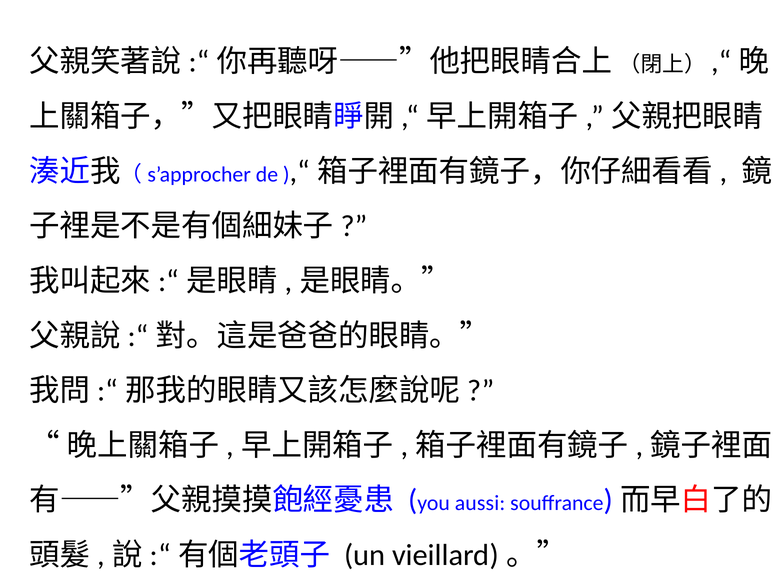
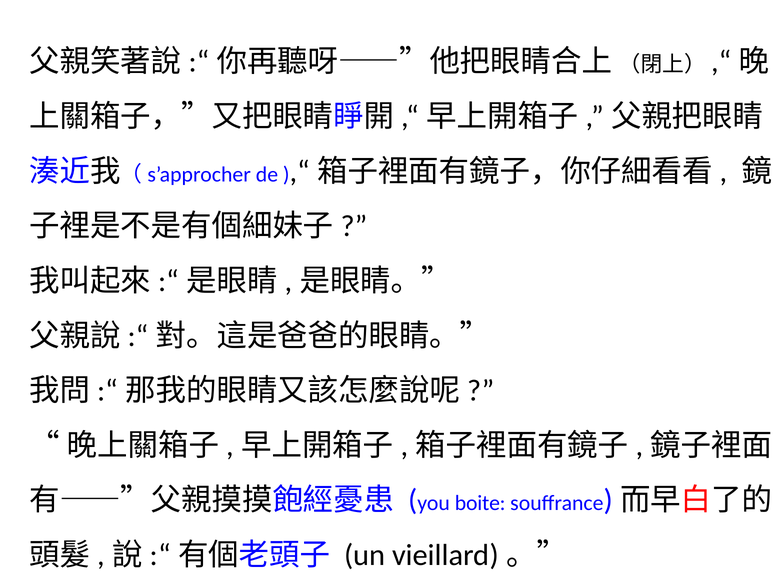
aussi: aussi -> boite
